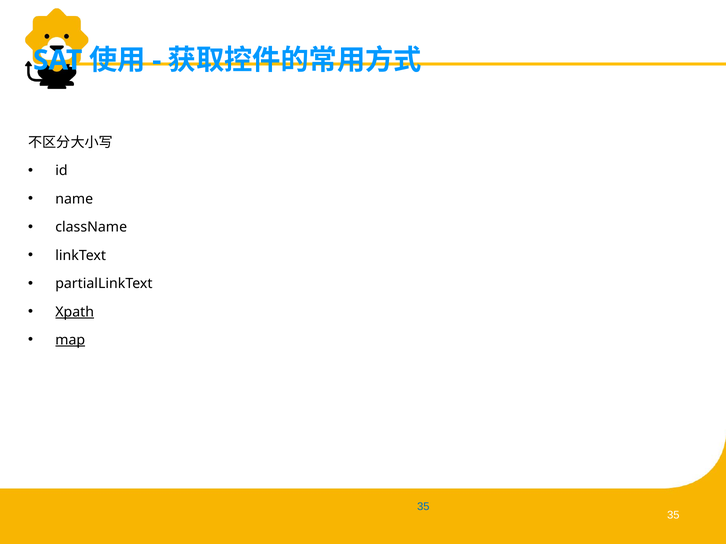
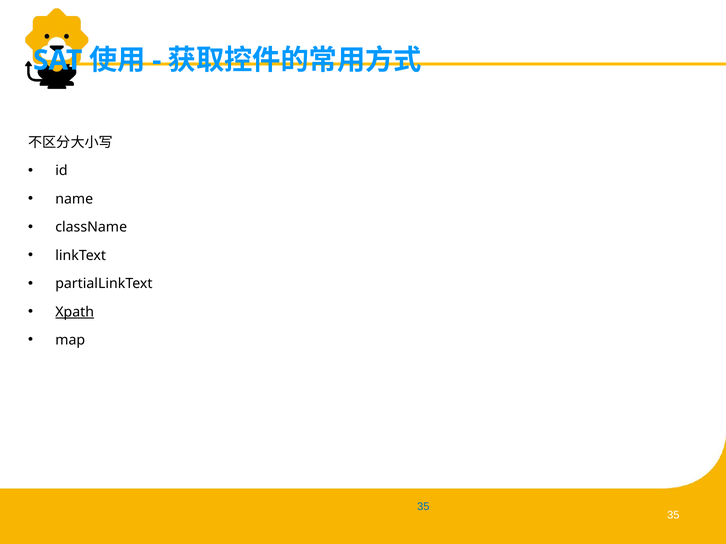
map underline: present -> none
